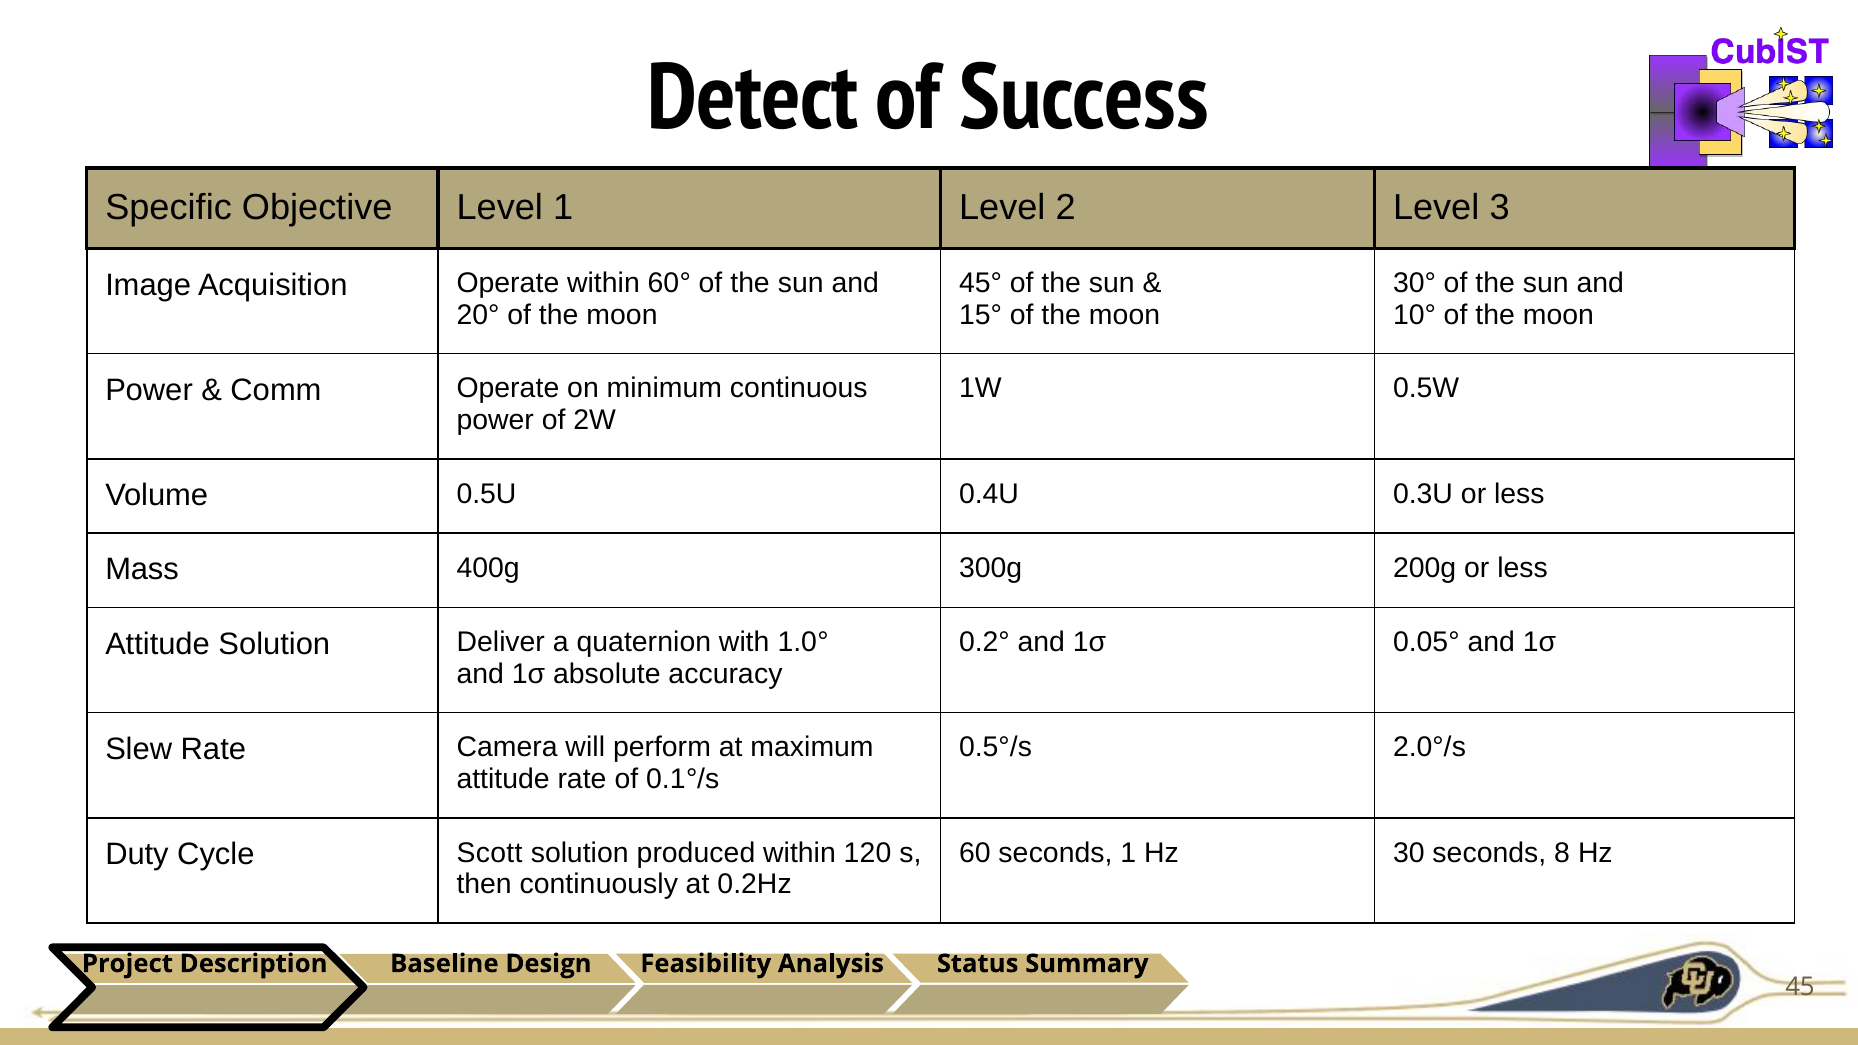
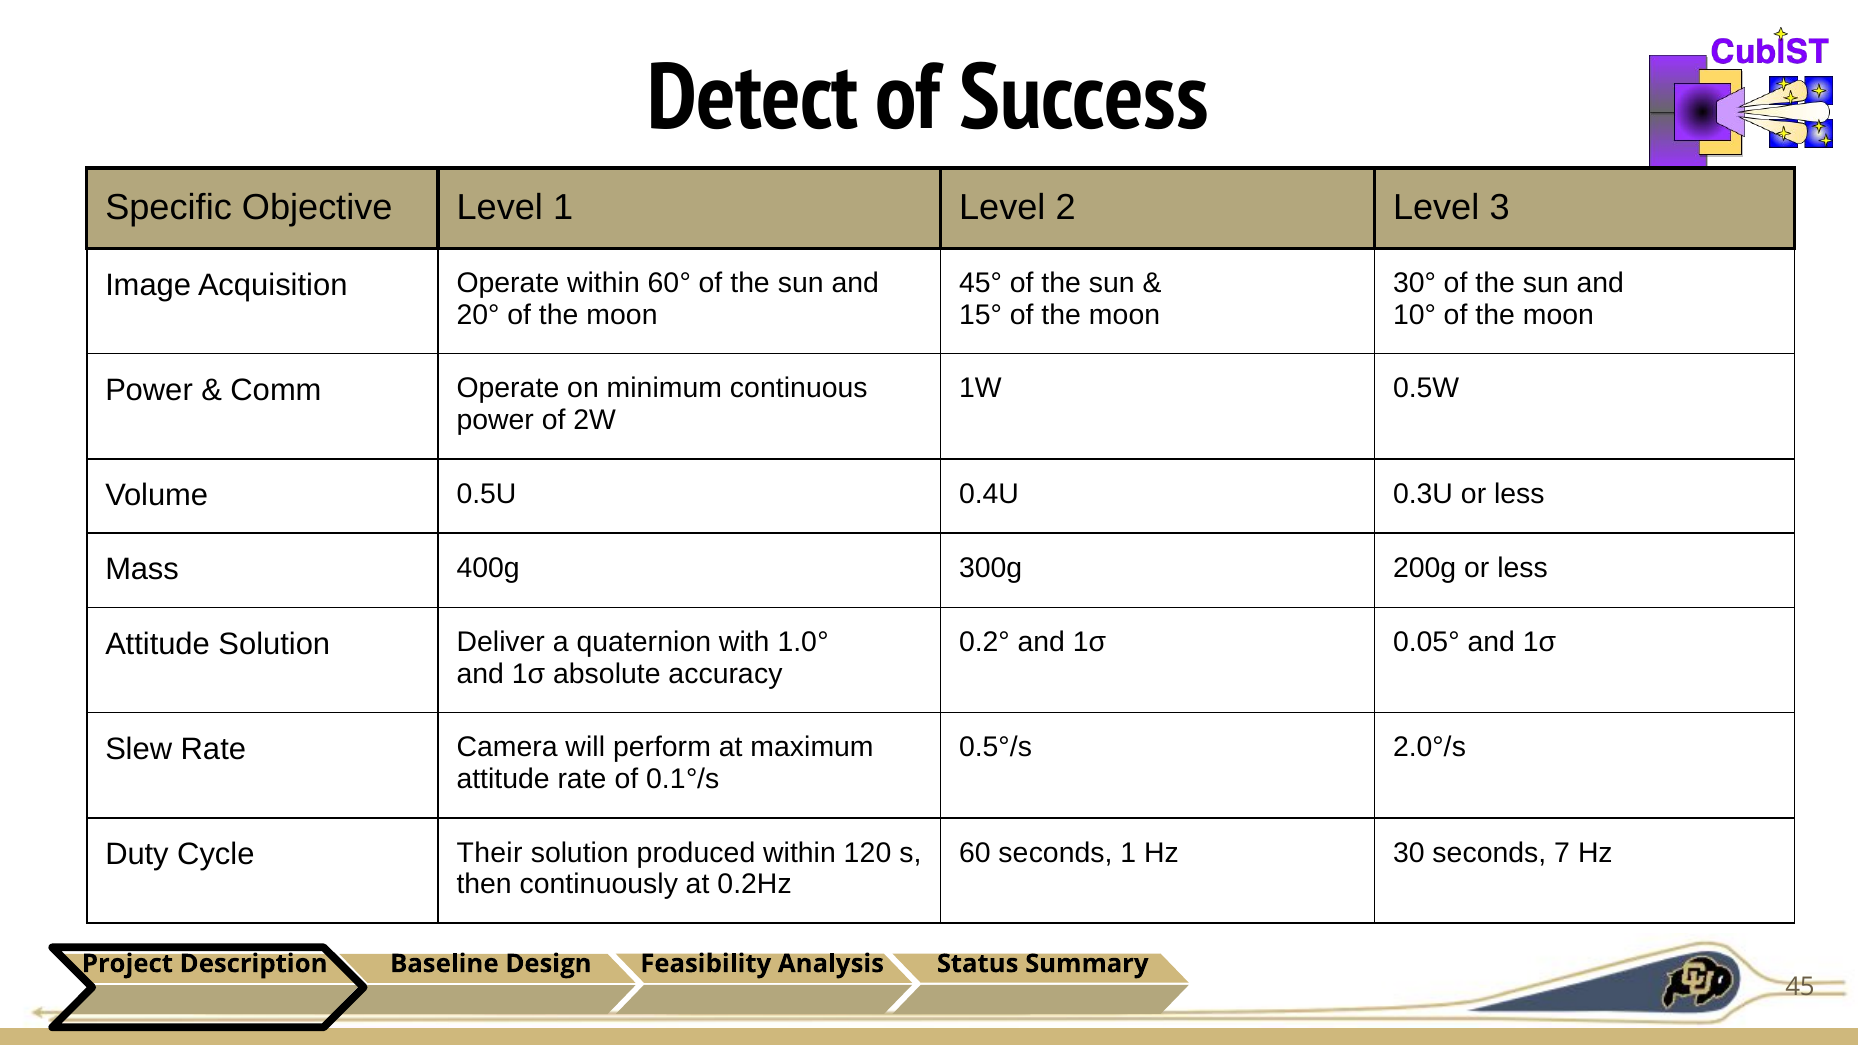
8: 8 -> 7
Scott: Scott -> Their
